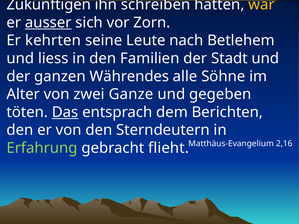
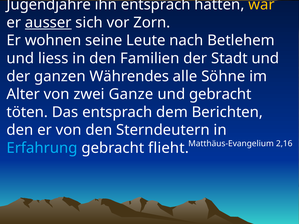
Zukünftigen: Zukünftigen -> Jugendjahre
ihn schreiben: schreiben -> entsprach
kehrten: kehrten -> wohnen
und gegeben: gegeben -> gebracht
Das underline: present -> none
Erfahrung colour: light green -> light blue
